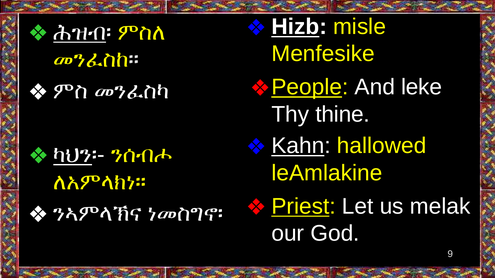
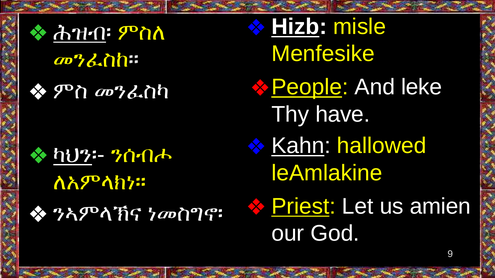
thine: thine -> have
melak: melak -> amien
